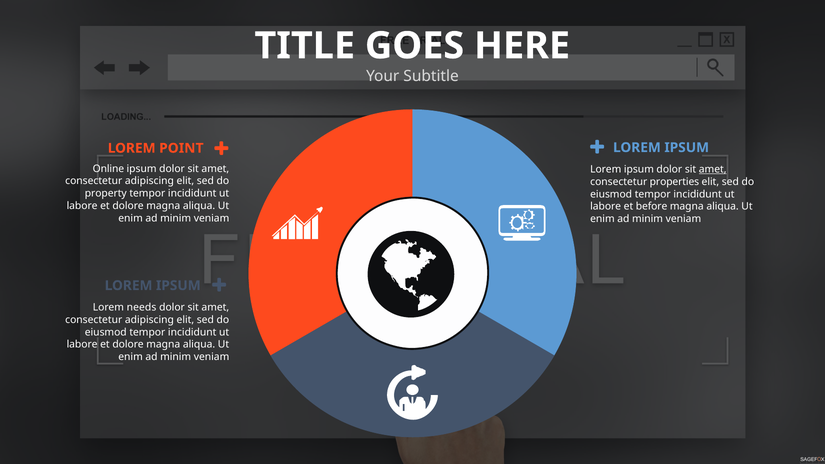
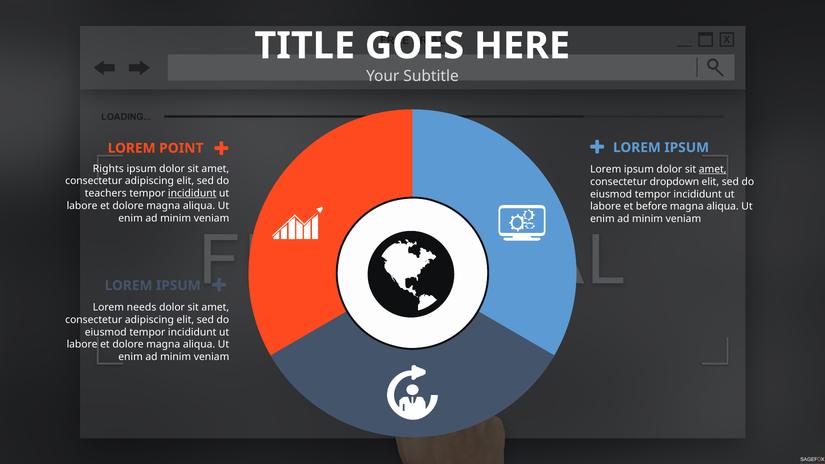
Online: Online -> Rights
properties: properties -> dropdown
property: property -> teachers
incididunt at (192, 193) underline: none -> present
